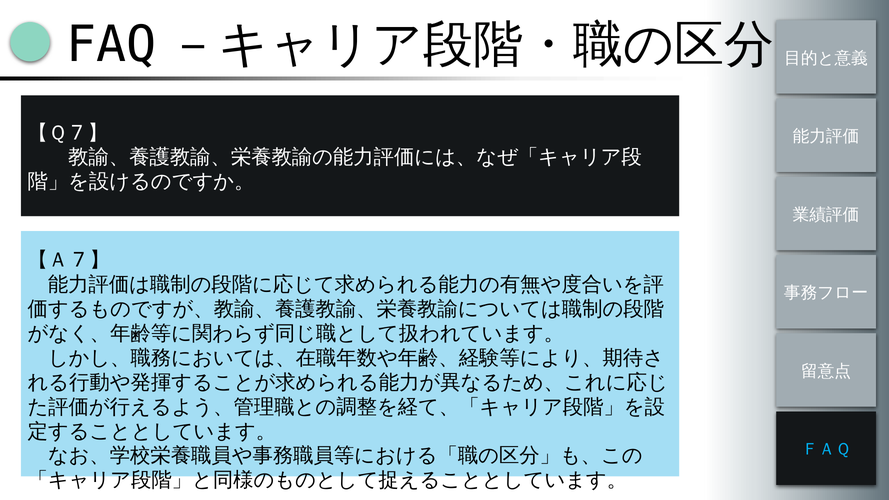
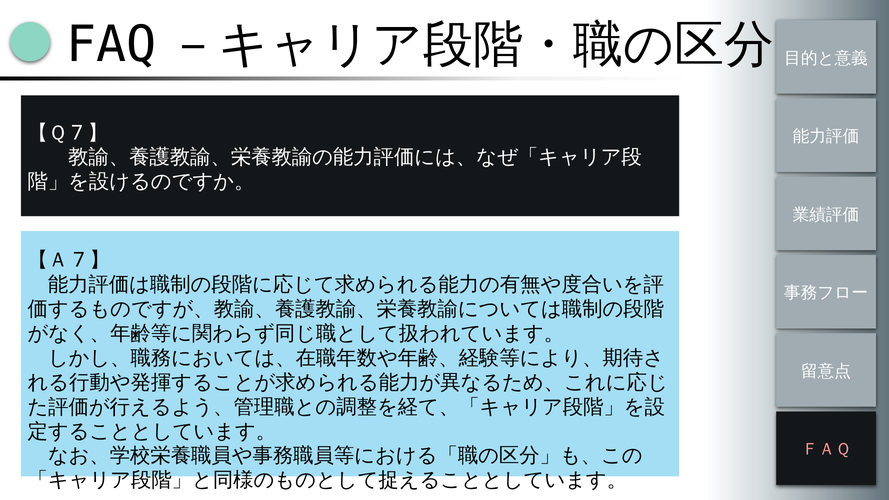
ＦＡＱ colour: light blue -> pink
